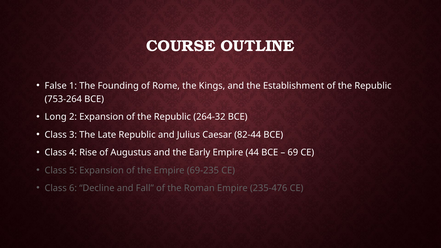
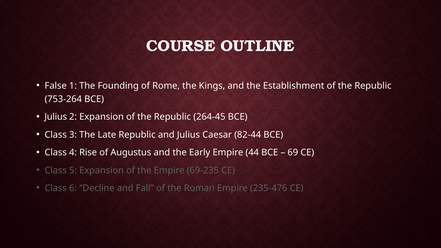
Long at (56, 117): Long -> Julius
264-32: 264-32 -> 264-45
